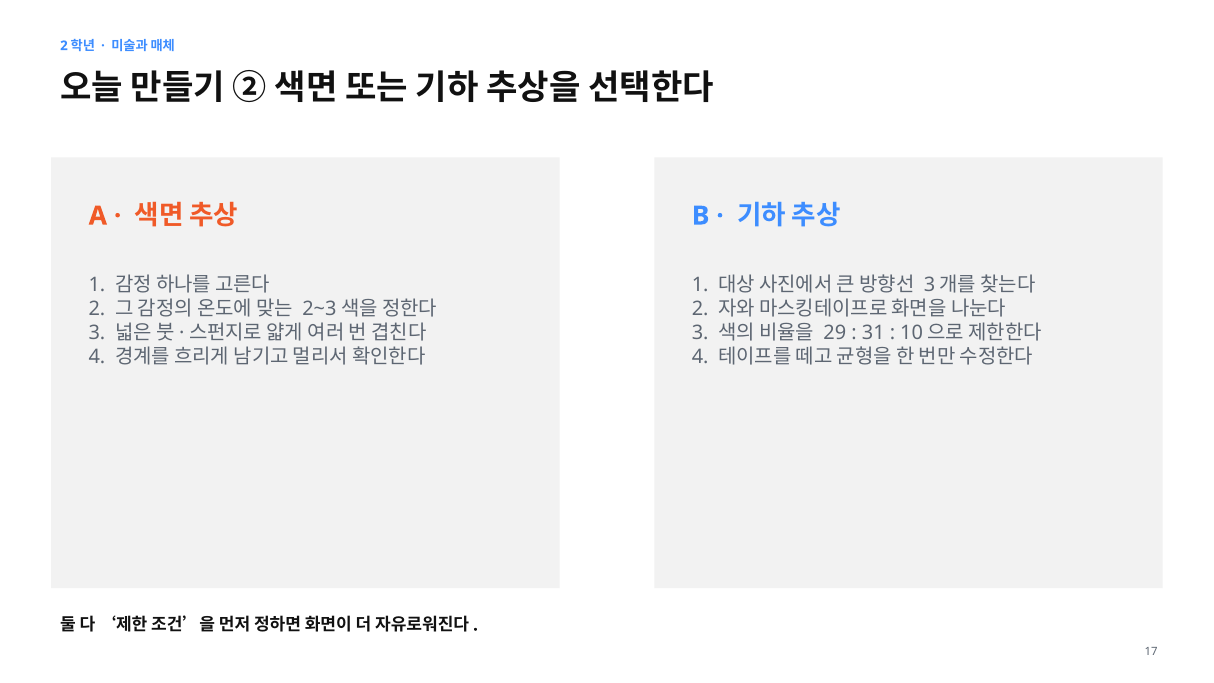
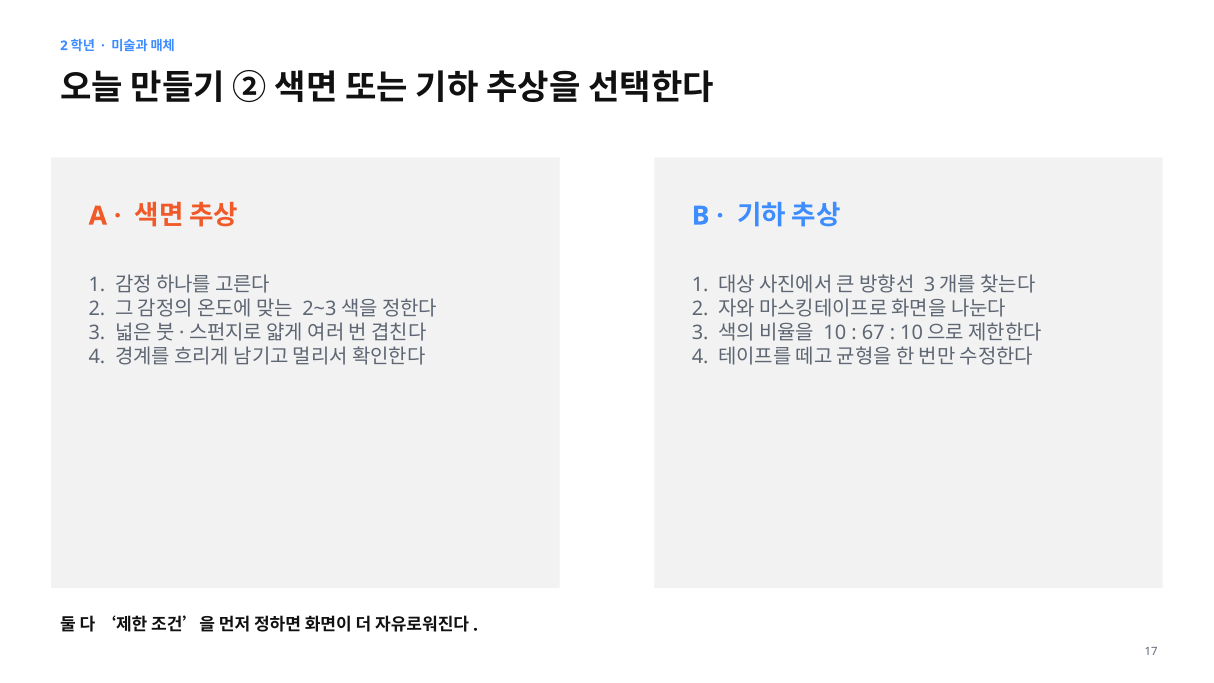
29: 29 -> 10
31: 31 -> 67
